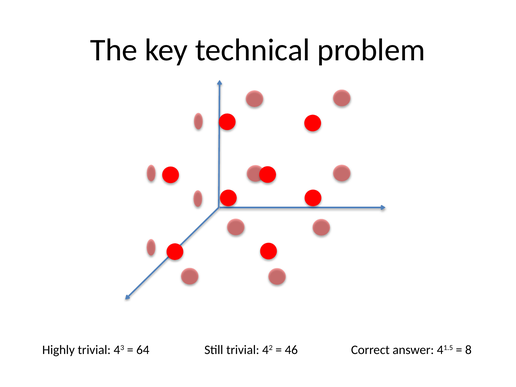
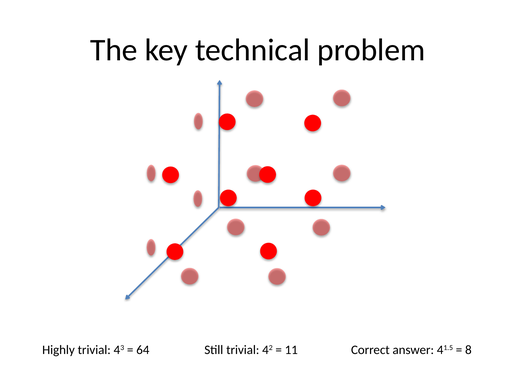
46: 46 -> 11
